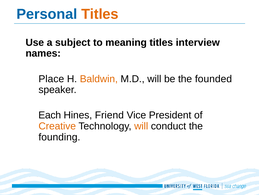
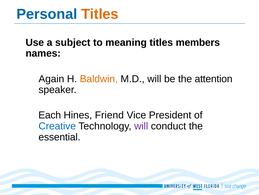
interview: interview -> members
Place: Place -> Again
founded: founded -> attention
Creative colour: orange -> blue
will at (141, 126) colour: orange -> purple
founding: founding -> essential
